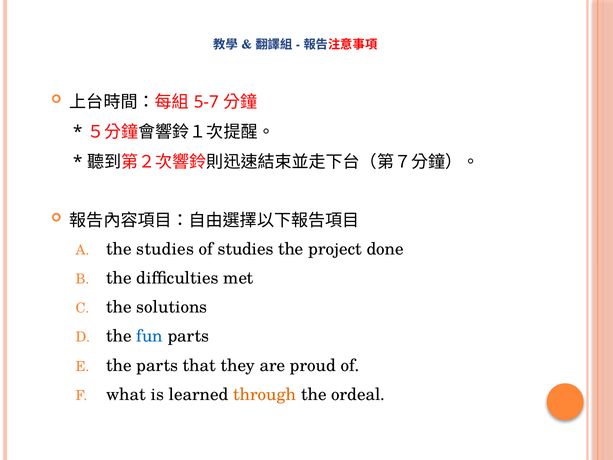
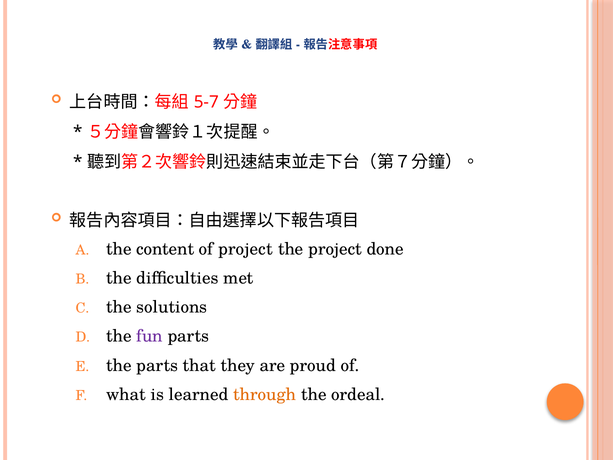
the studies: studies -> content
of studies: studies -> project
fun colour: blue -> purple
